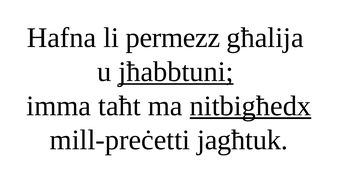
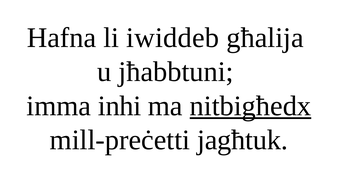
permezz: permezz -> iwiddeb
jħabbtuni underline: present -> none
taħt: taħt -> inhi
